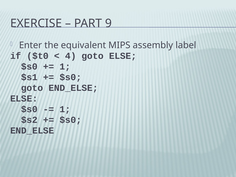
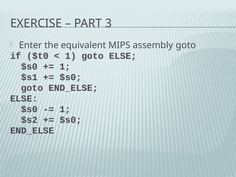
9: 9 -> 3
assembly label: label -> goto
4 at (71, 56): 4 -> 1
